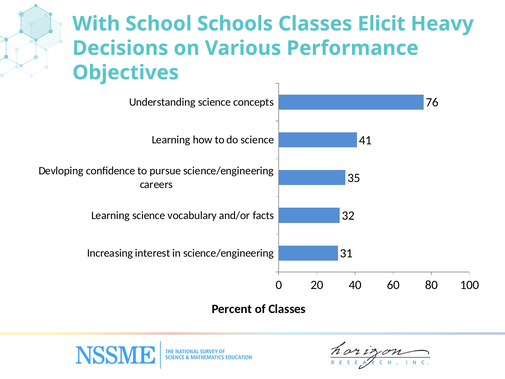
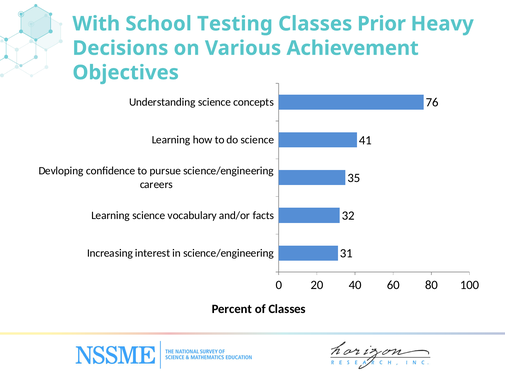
Schools: Schools -> Testing
Elicit: Elicit -> Prior
Performance: Performance -> Achievement
